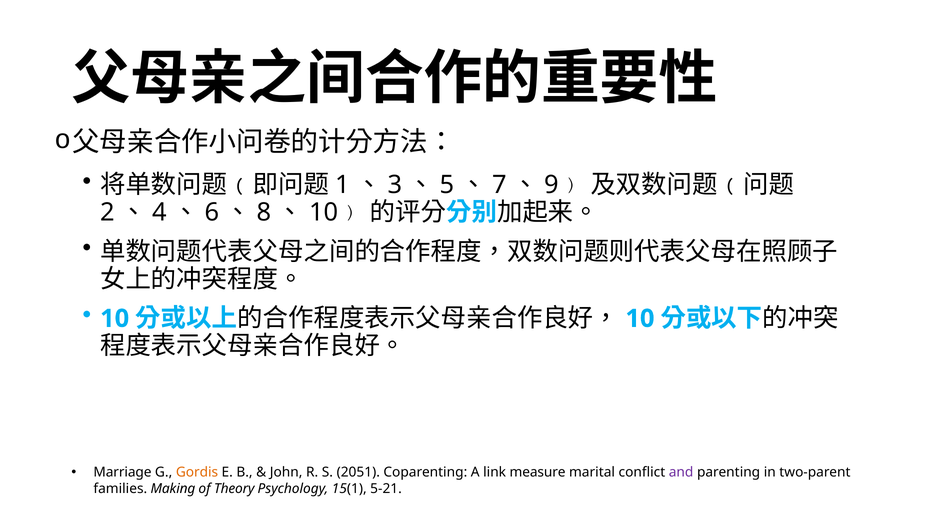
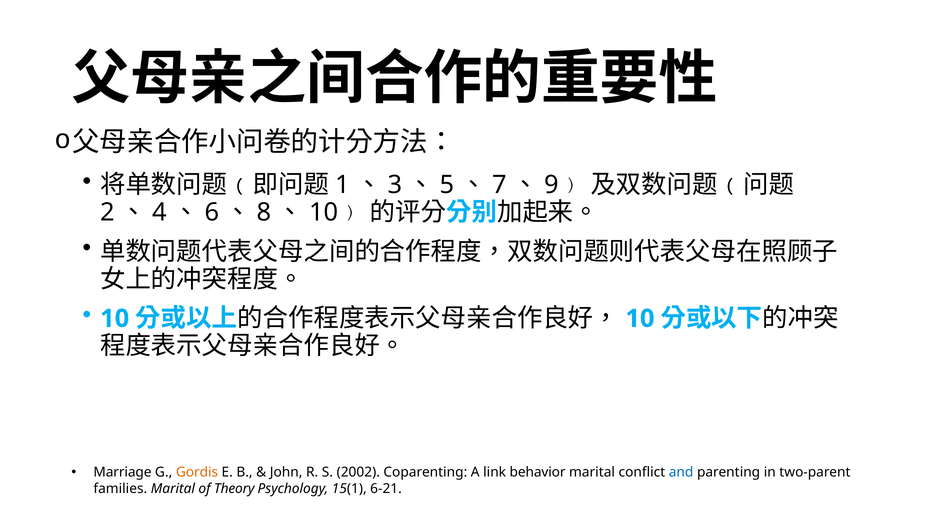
2051: 2051 -> 2002
measure: measure -> behavior
and colour: purple -> blue
families Making: Making -> Marital
5-21: 5-21 -> 6-21
